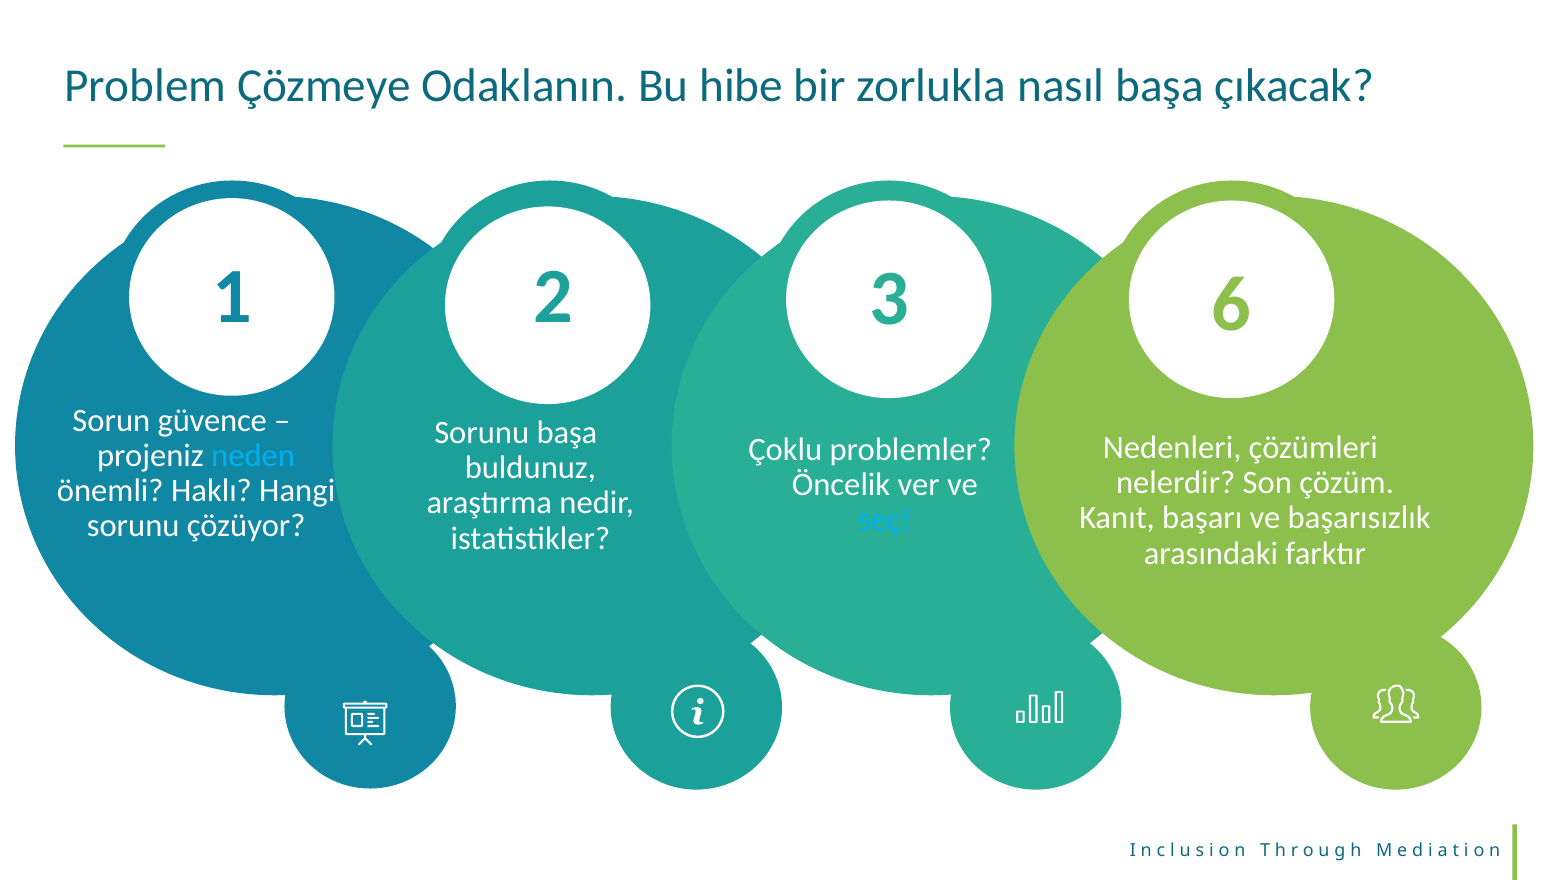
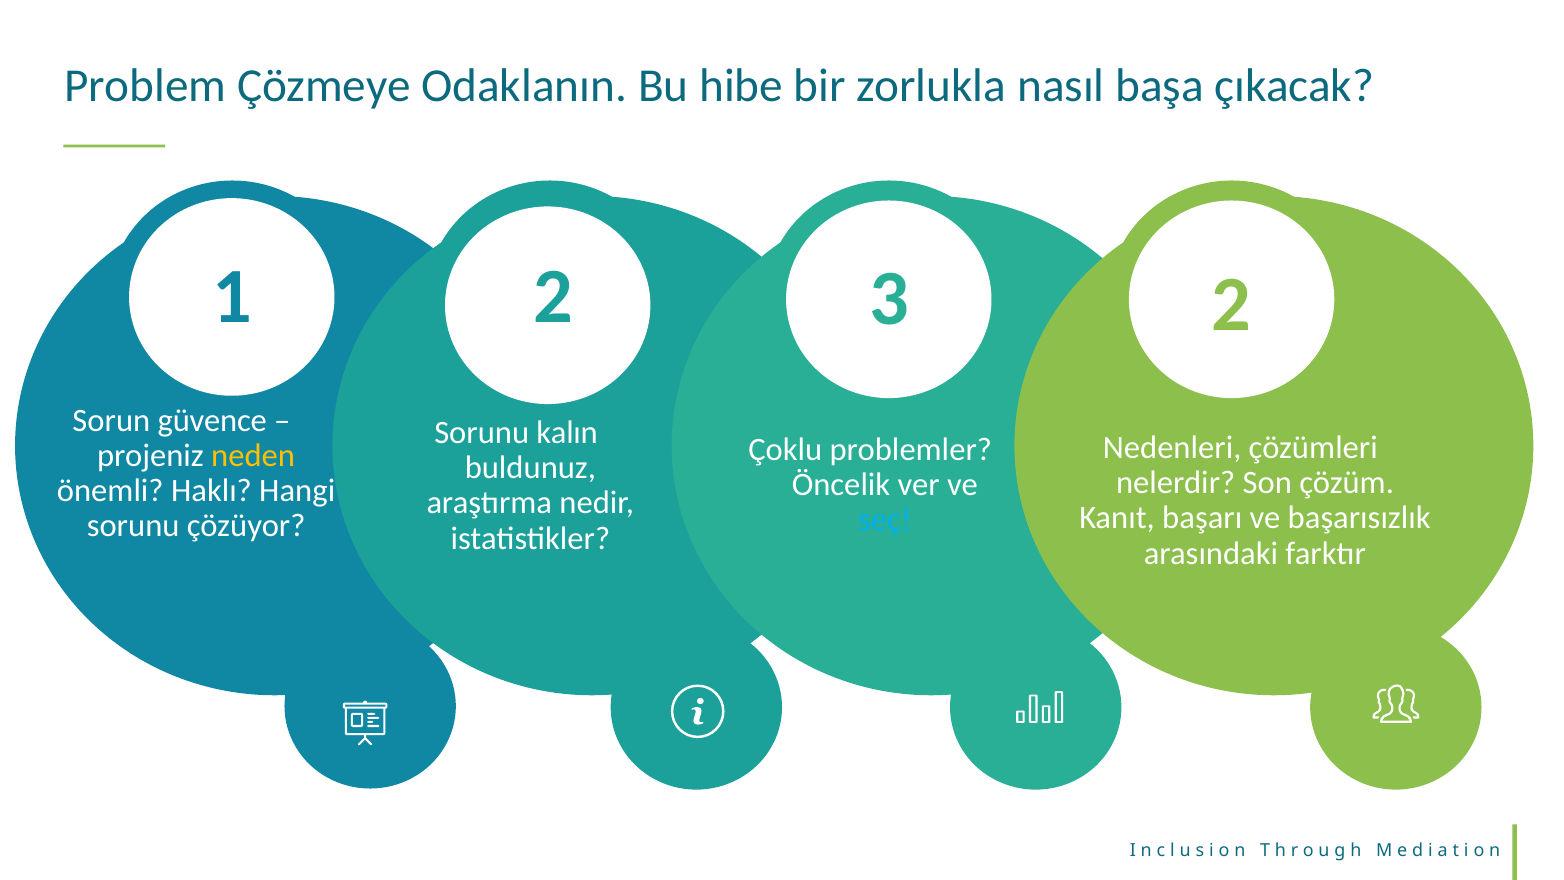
3 6: 6 -> 2
Sorunu başa: başa -> kalın
neden colour: light blue -> yellow
